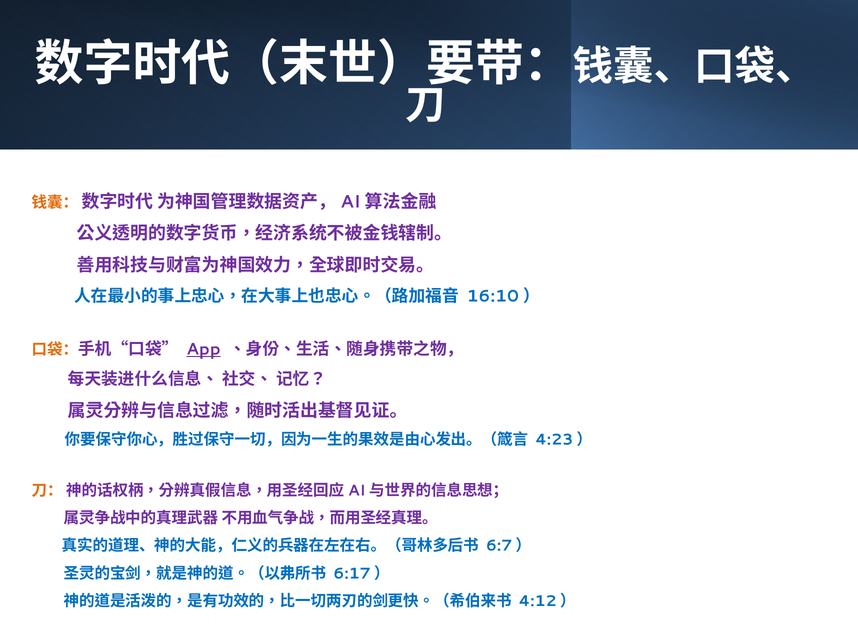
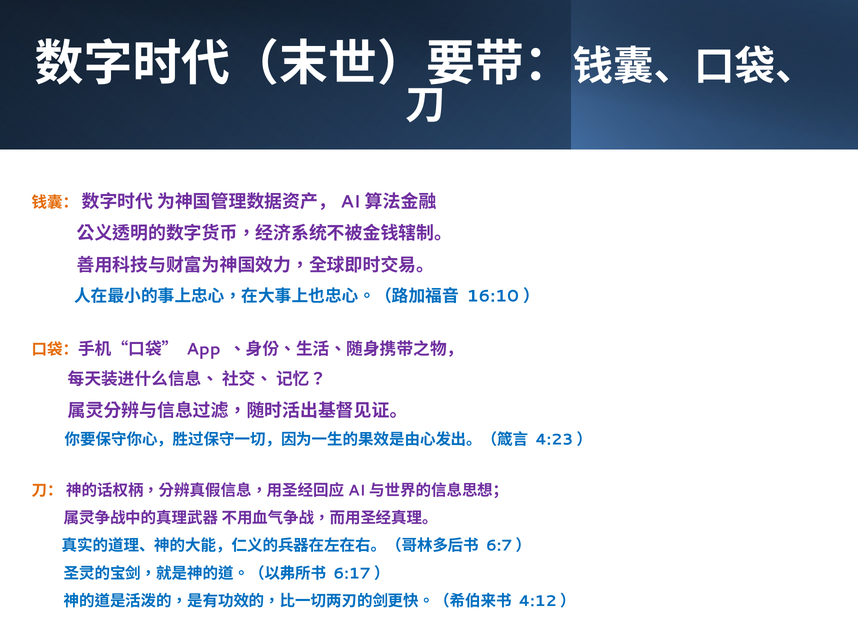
App underline: present -> none
